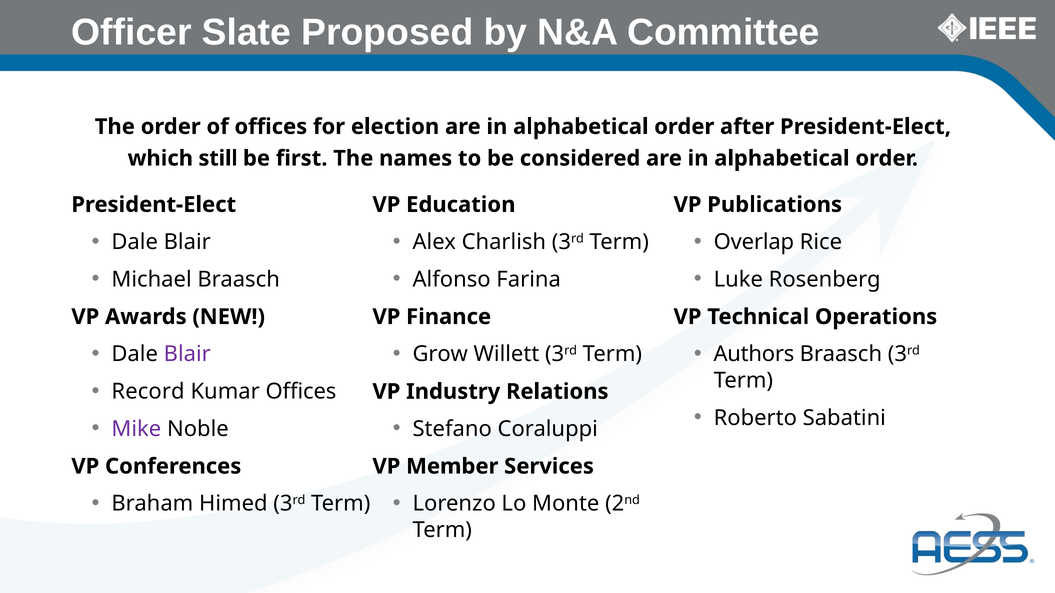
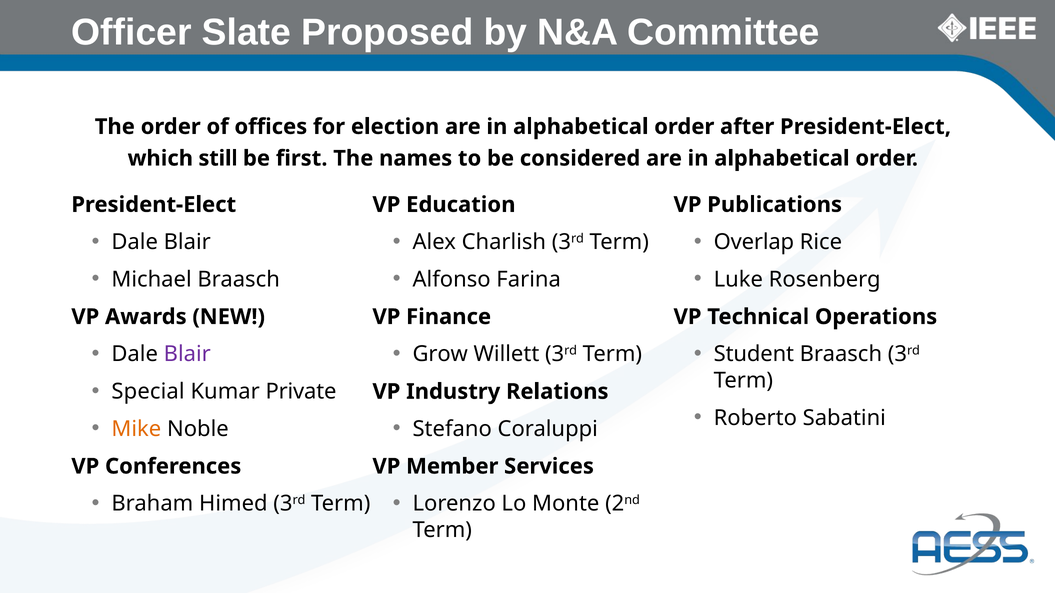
Authors: Authors -> Student
Record: Record -> Special
Kumar Offices: Offices -> Private
Mike colour: purple -> orange
